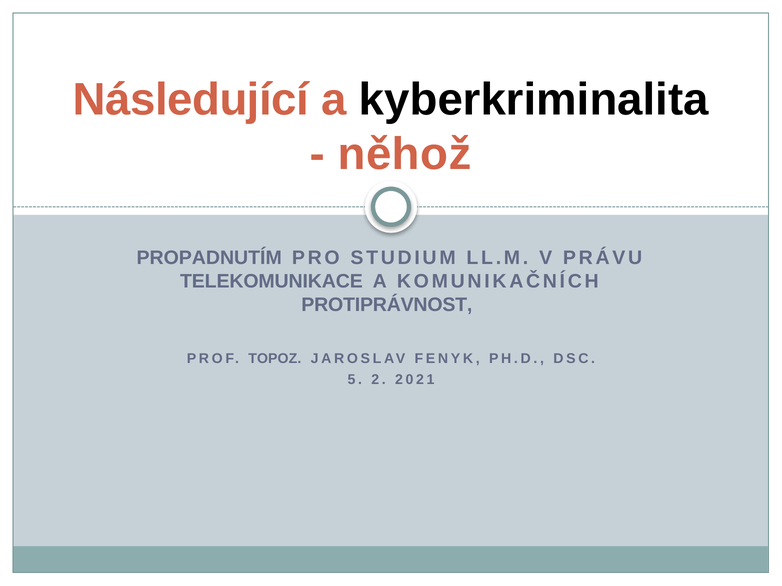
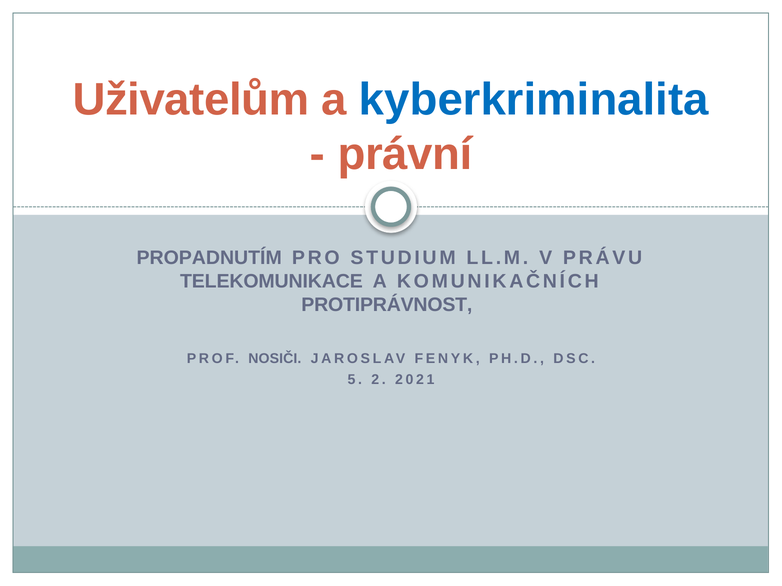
Následující: Následující -> Uživatelům
kyberkriminalita colour: black -> blue
něhož: něhož -> právní
TOPOZ: TOPOZ -> NOSIČI
